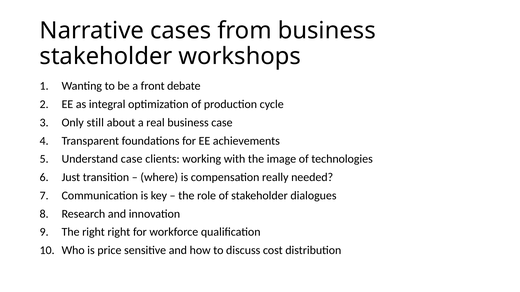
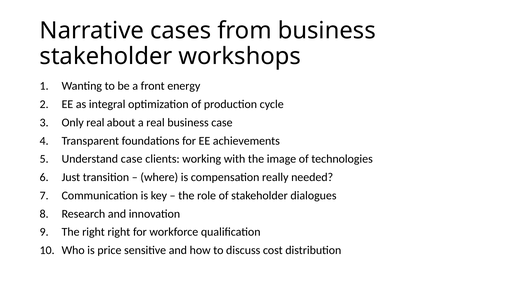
debate: debate -> energy
Only still: still -> real
